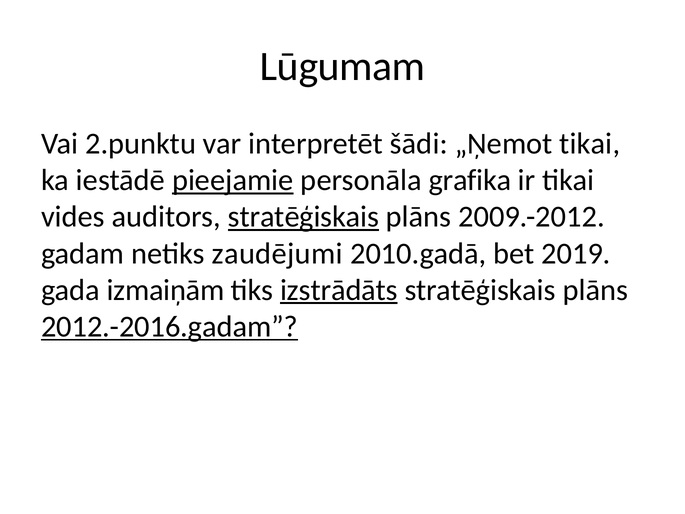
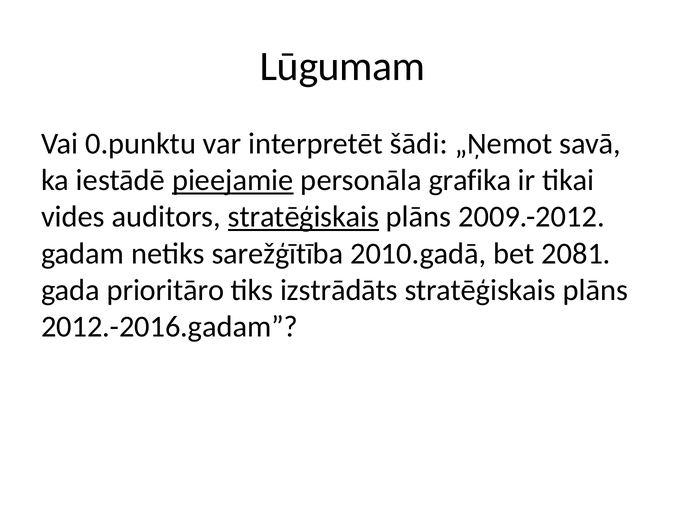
2.punktu: 2.punktu -> 0.punktu
„Ņemot tikai: tikai -> savā
zaudējumi: zaudējumi -> sarežģītība
2019: 2019 -> 2081
izmaiņām: izmaiņām -> prioritāro
izstrādāts underline: present -> none
2012.-2016.gadam underline: present -> none
